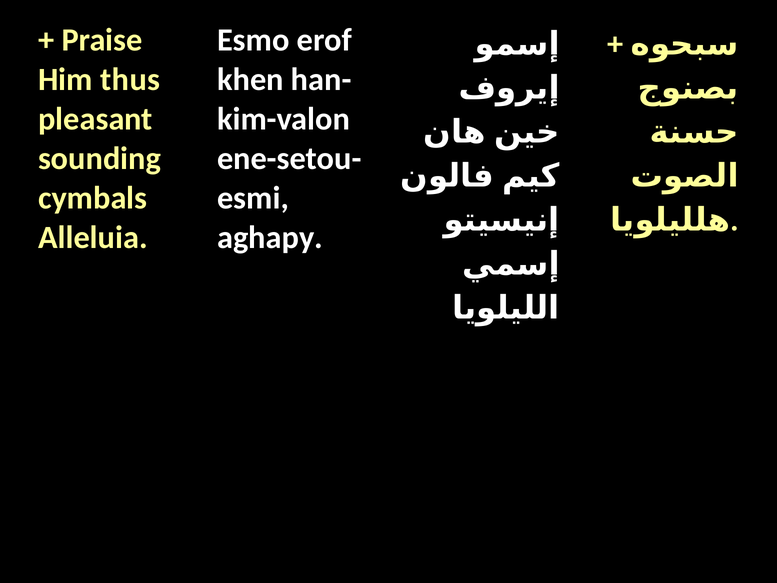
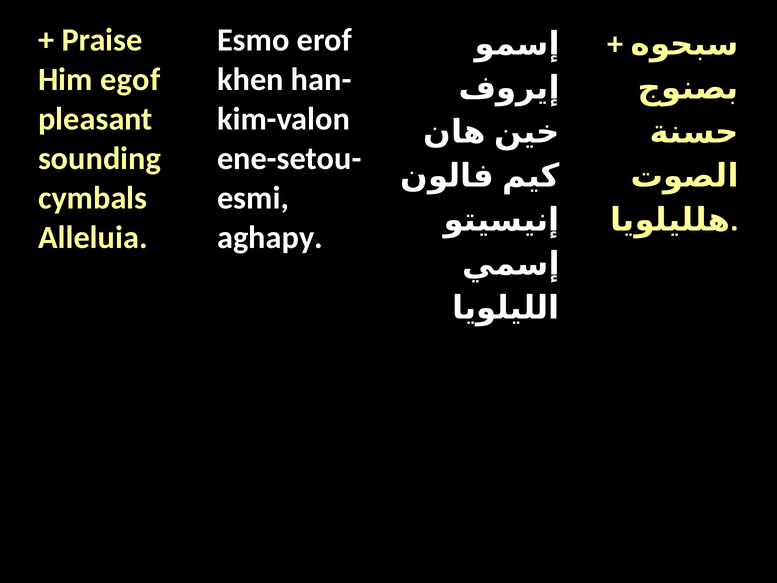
thus: thus -> egof
